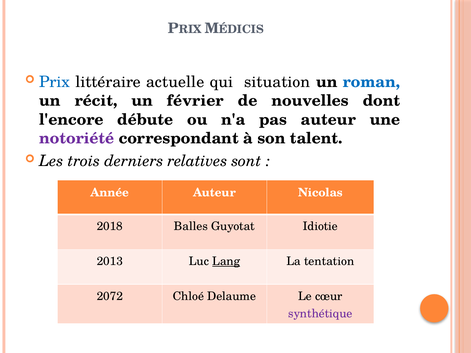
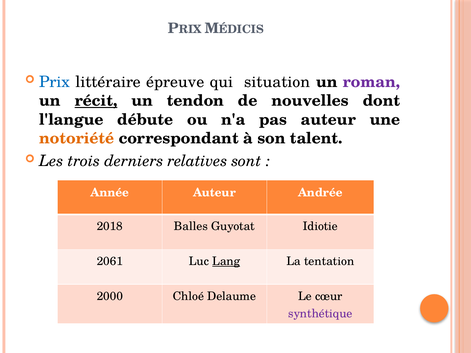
actuelle: actuelle -> épreuve
roman colour: blue -> purple
récit underline: none -> present
février: février -> tendon
l'encore: l'encore -> l'langue
notoriété colour: purple -> orange
Nicolas: Nicolas -> Andrée
2013: 2013 -> 2061
2072: 2072 -> 2000
